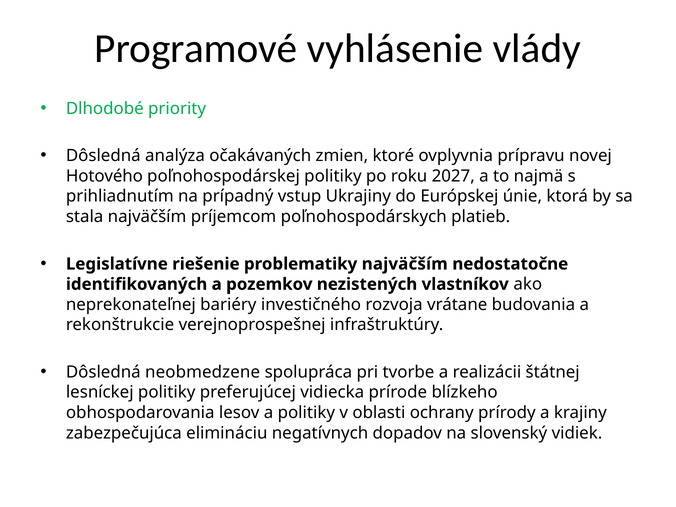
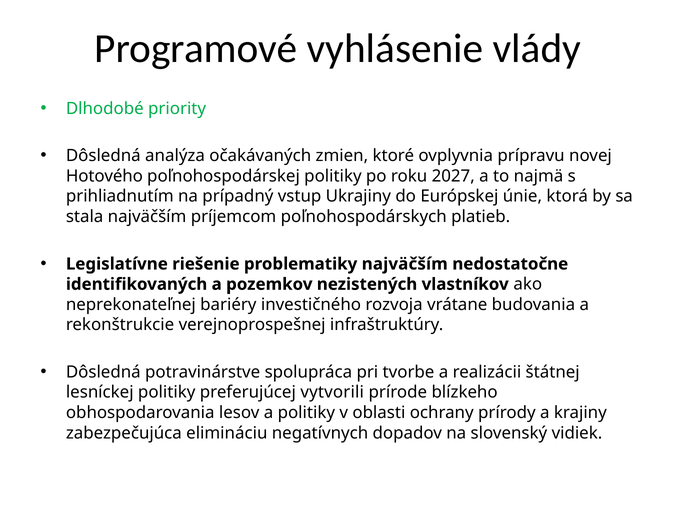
neobmedzene: neobmedzene -> potravinárstve
vidiecka: vidiecka -> vytvorili
